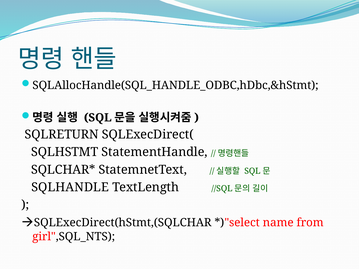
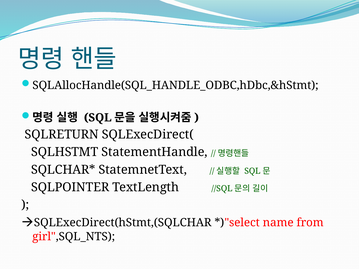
SQLHANDLE: SQLHANDLE -> SQLPOINTER
